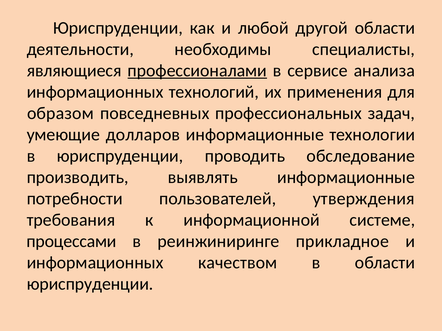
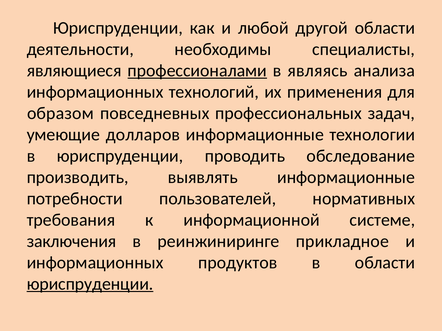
сервисе: сервисе -> являясь
утверждения: утверждения -> нормативных
процессами: процессами -> заключения
качеством: качеством -> продуктов
юриспруденции at (90, 284) underline: none -> present
